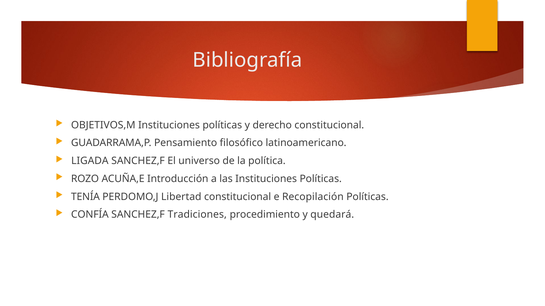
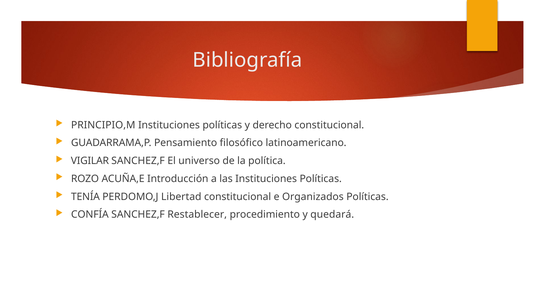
OBJETIVOS,M: OBJETIVOS,M -> PRINCIPIO,M
LIGADA: LIGADA -> VIGILAR
Recopilación: Recopilación -> Organizados
Tradiciones: Tradiciones -> Restablecer
